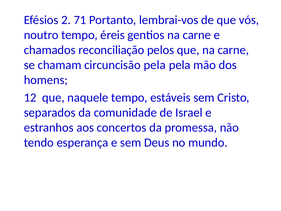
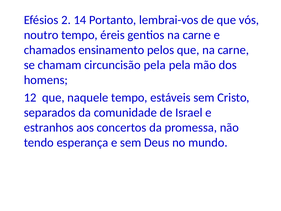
71: 71 -> 14
reconciliação: reconciliação -> ensinamento
